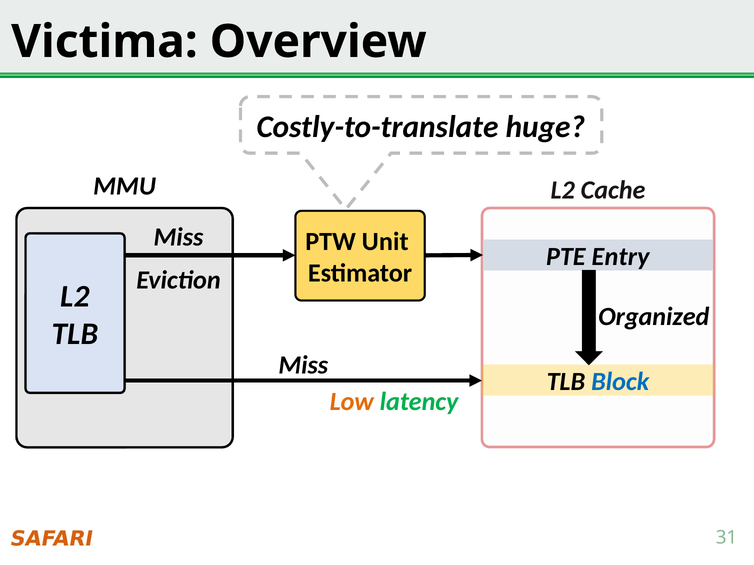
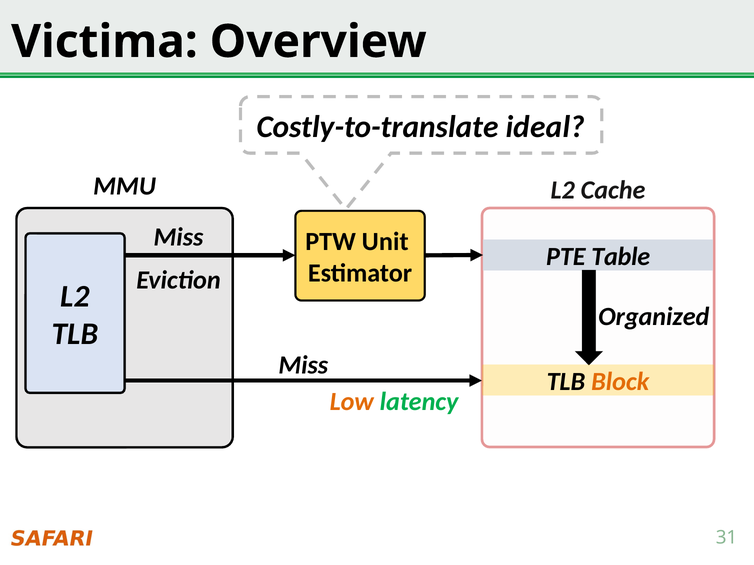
huge: huge -> ideal
Entry: Entry -> Table
Block colour: blue -> orange
